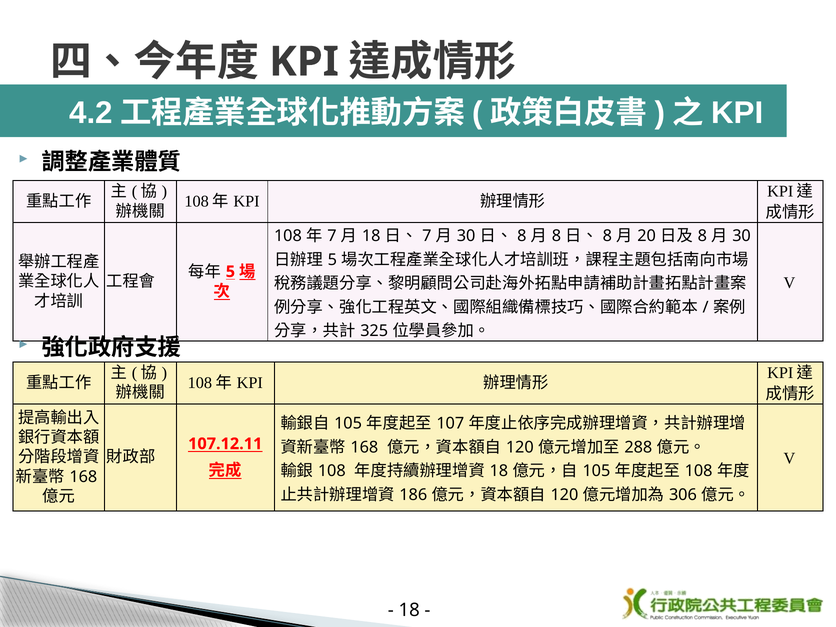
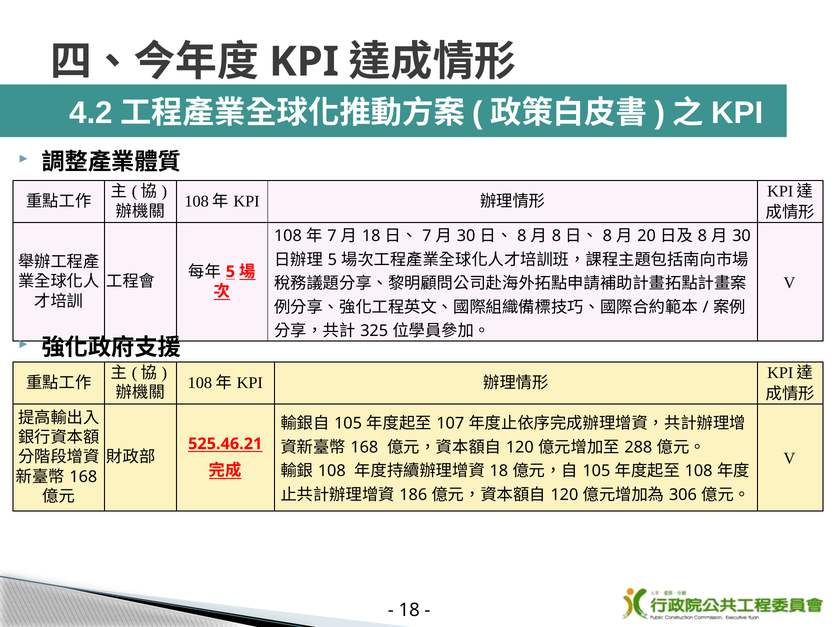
107.12.11: 107.12.11 -> 525.46.21
